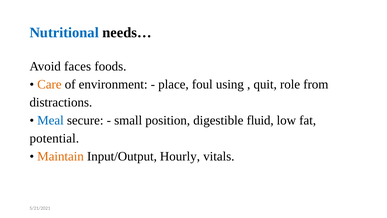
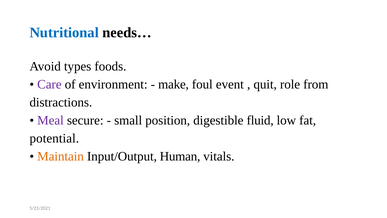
faces: faces -> types
Care colour: orange -> purple
place: place -> make
using: using -> event
Meal colour: blue -> purple
Hourly: Hourly -> Human
